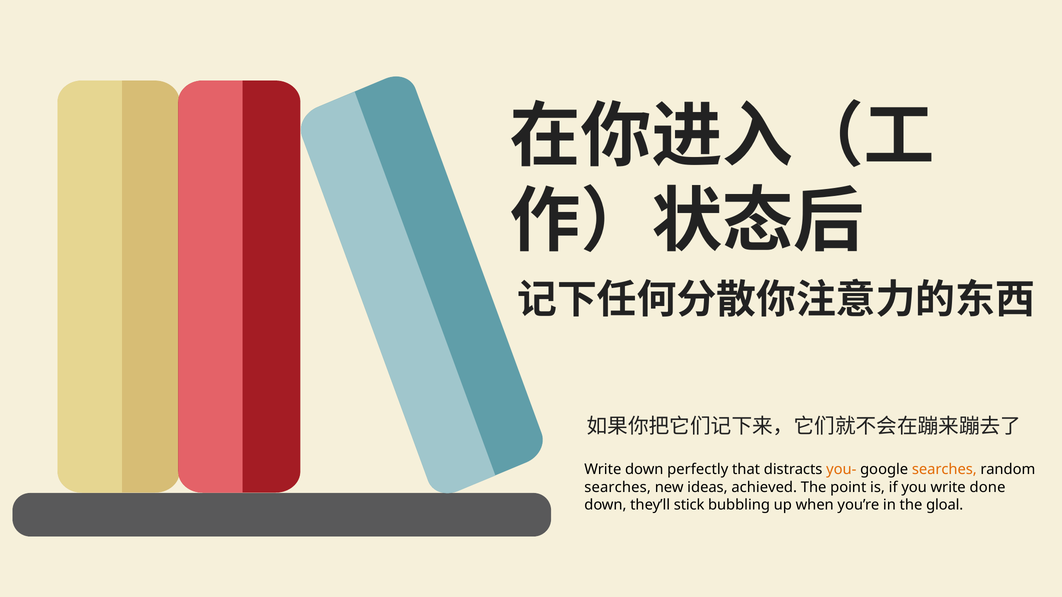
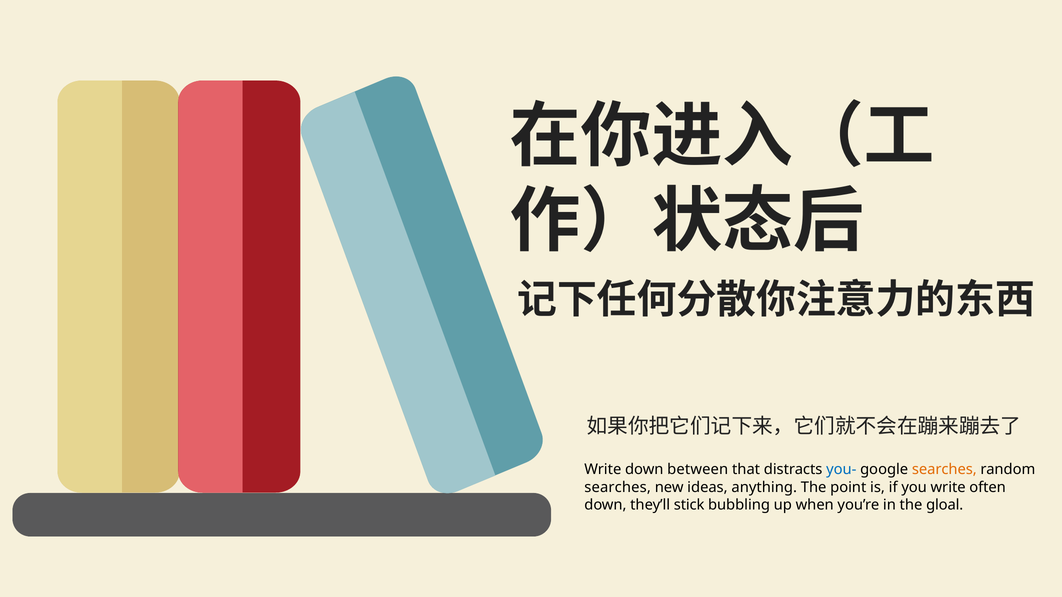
perfectly: perfectly -> between
you- colour: orange -> blue
achieved: achieved -> anything
done: done -> often
